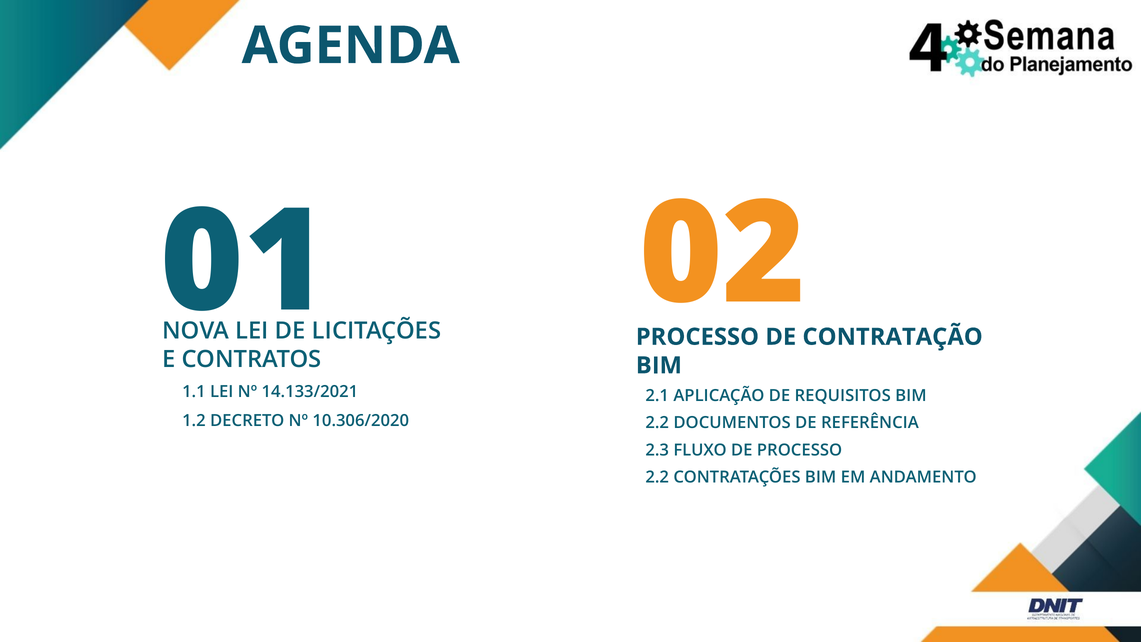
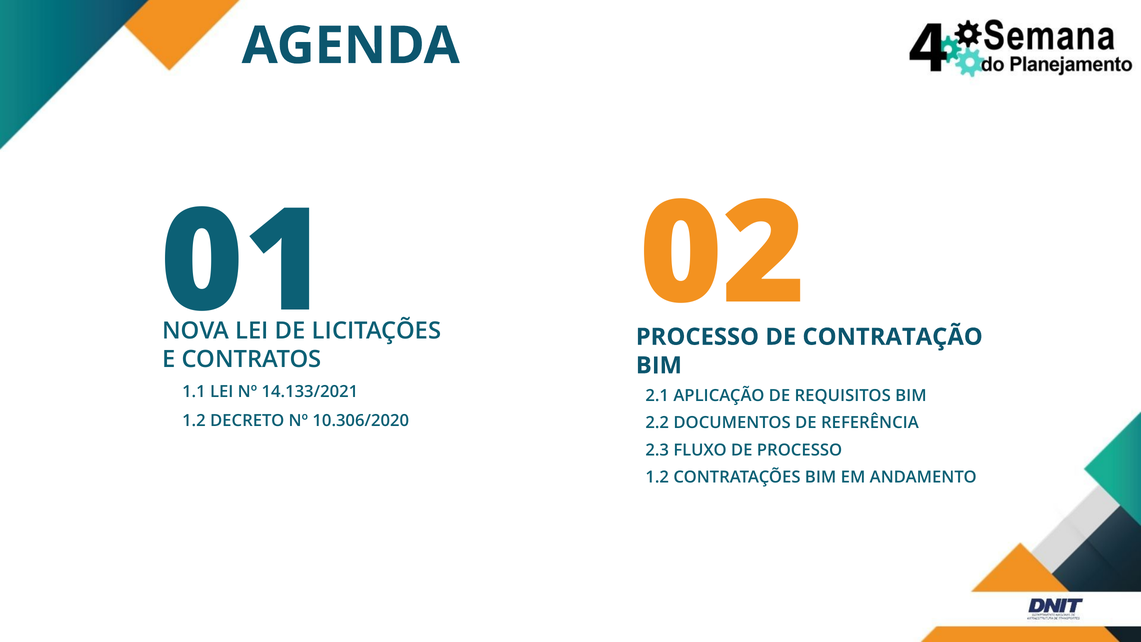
2.2 at (657, 477): 2.2 -> 1.2
